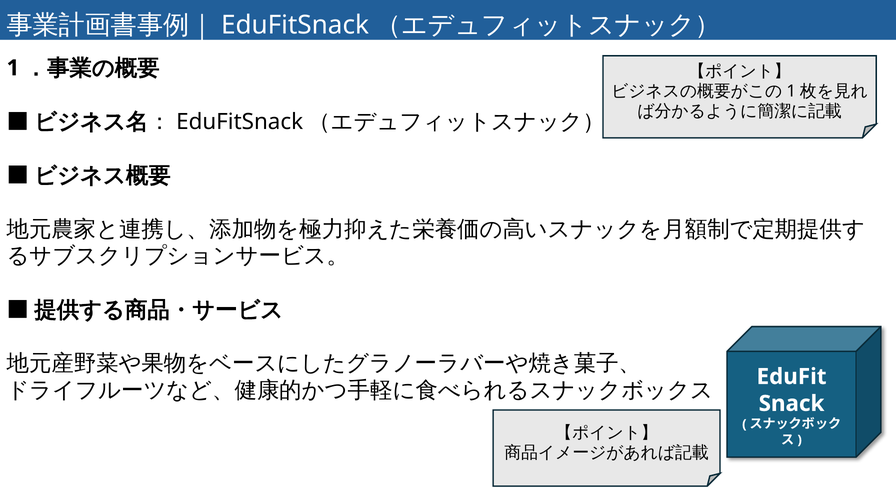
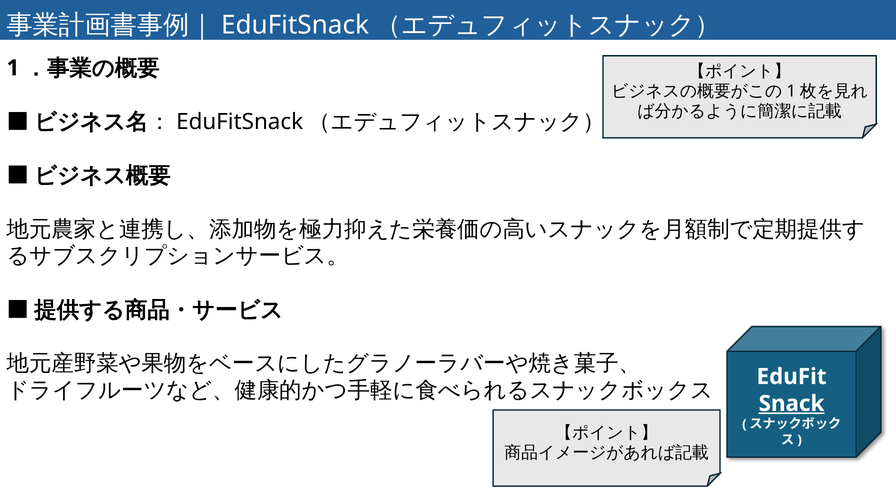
Snack underline: none -> present
